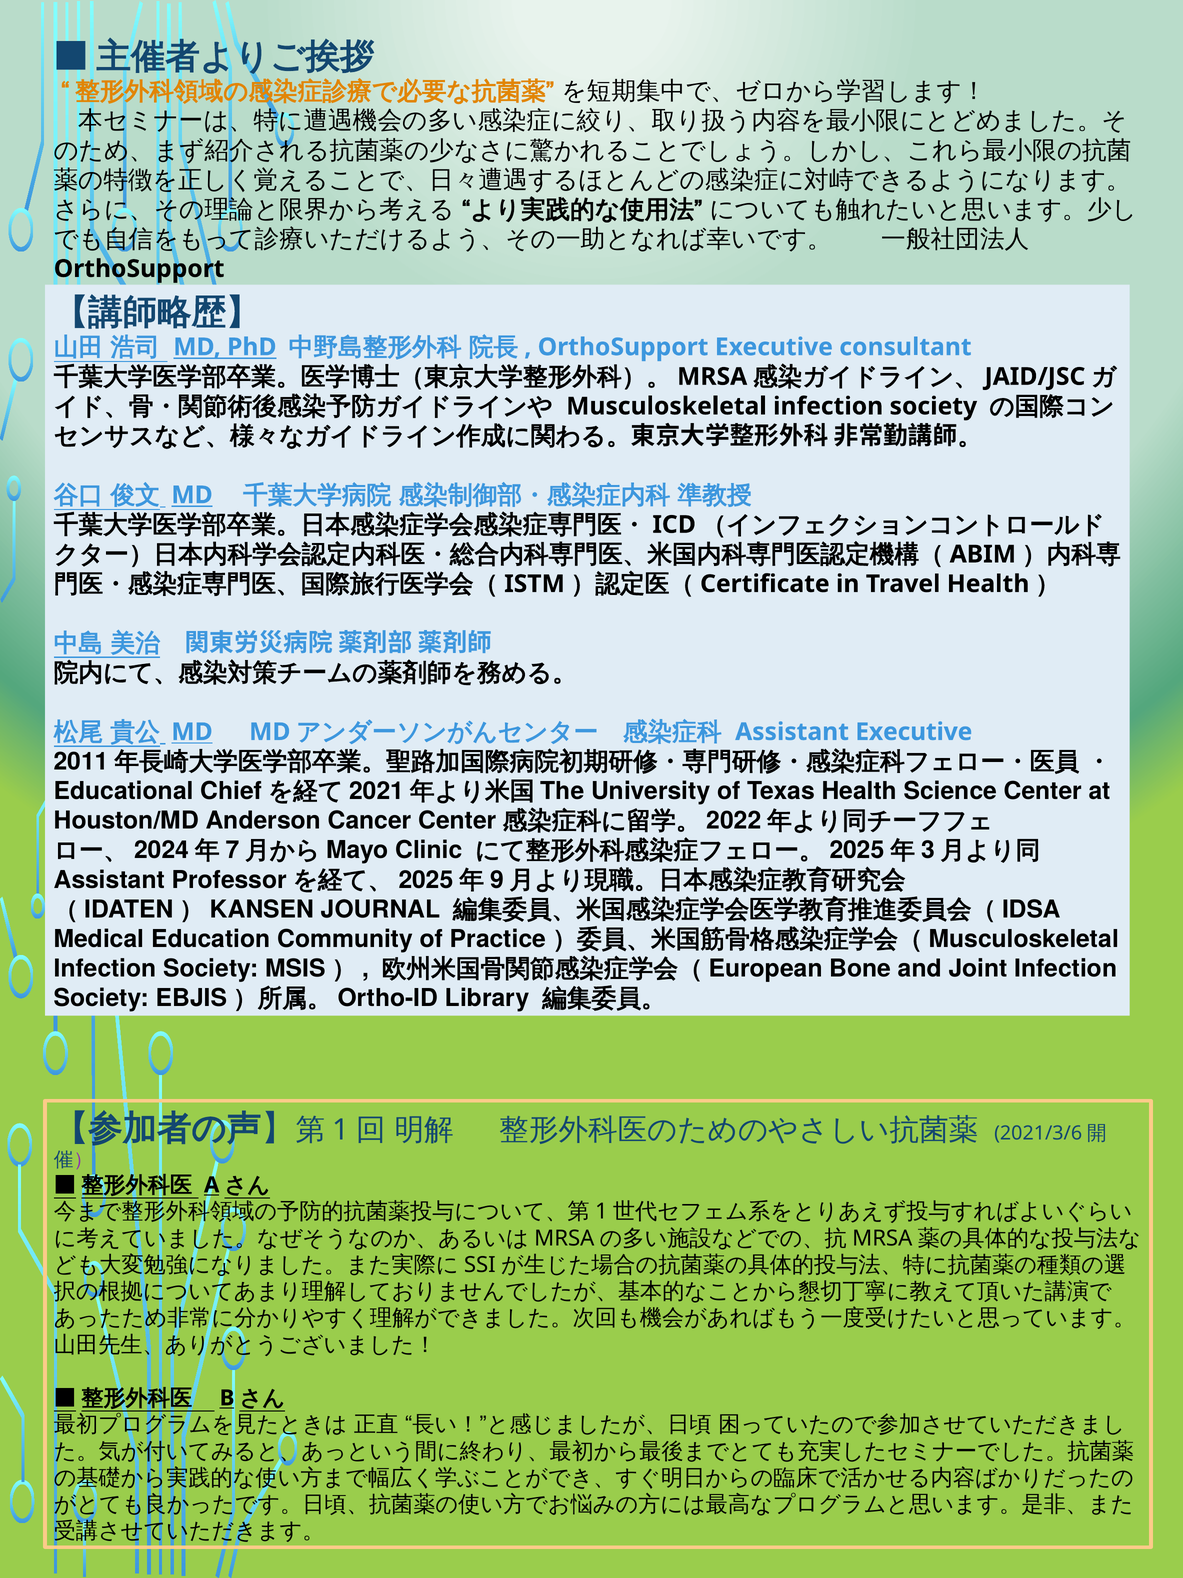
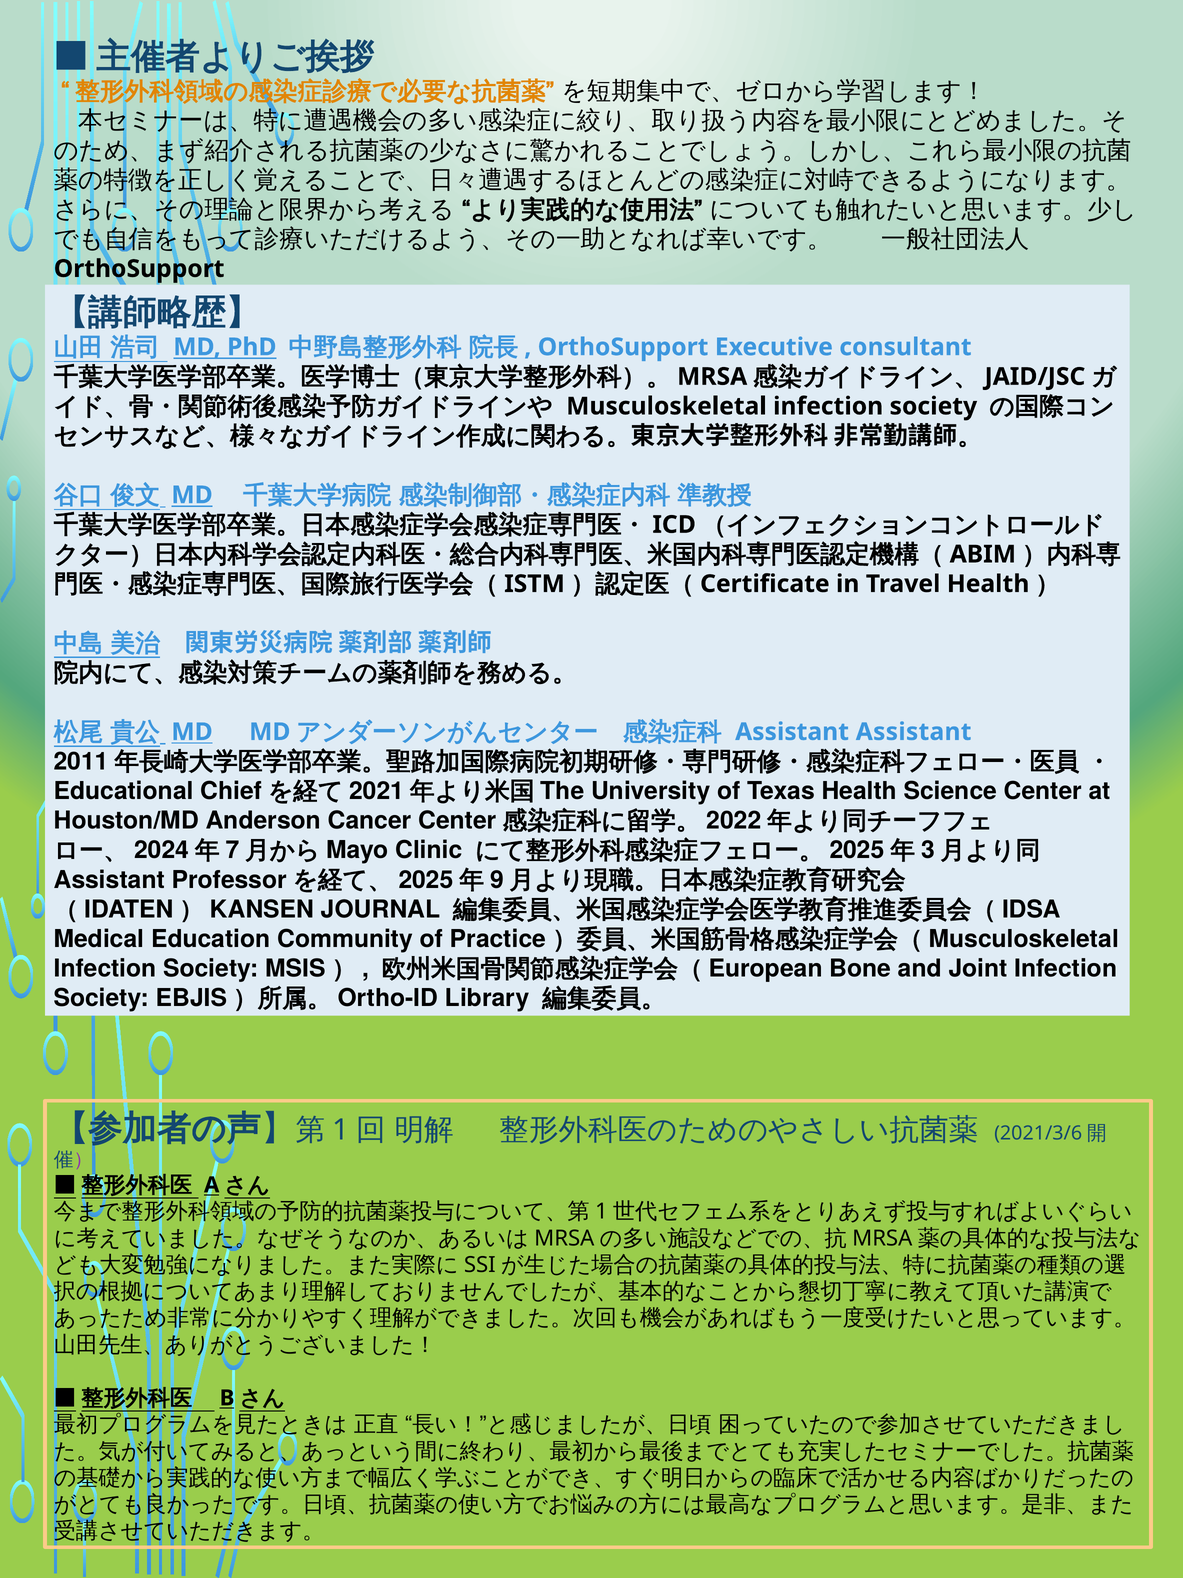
Assistant Executive: Executive -> Assistant
